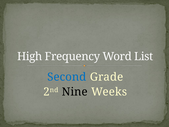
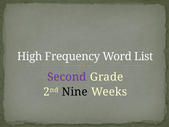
Second colour: blue -> purple
